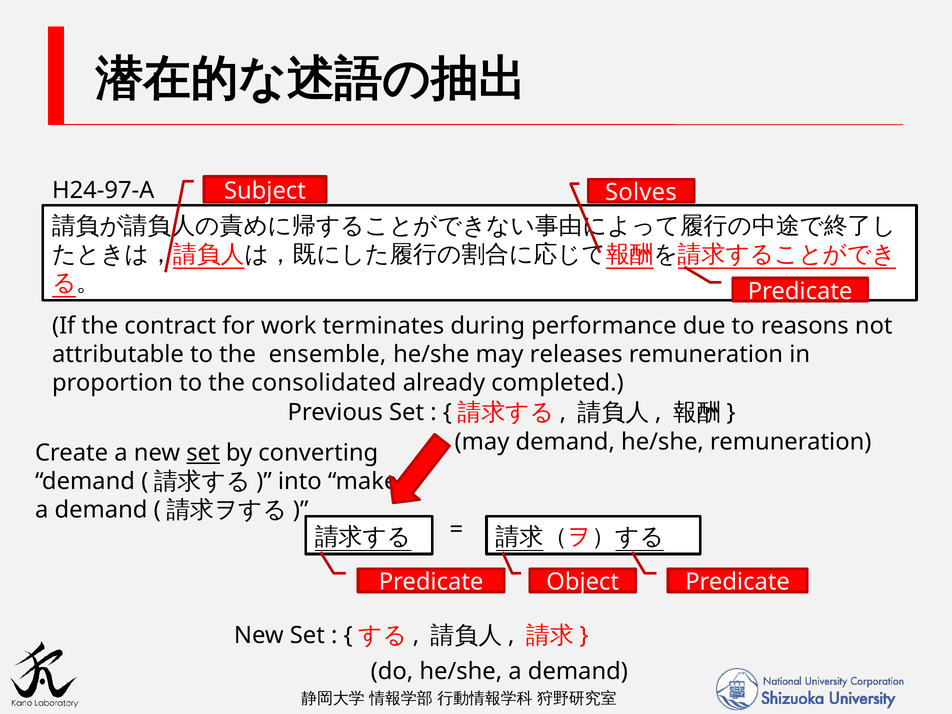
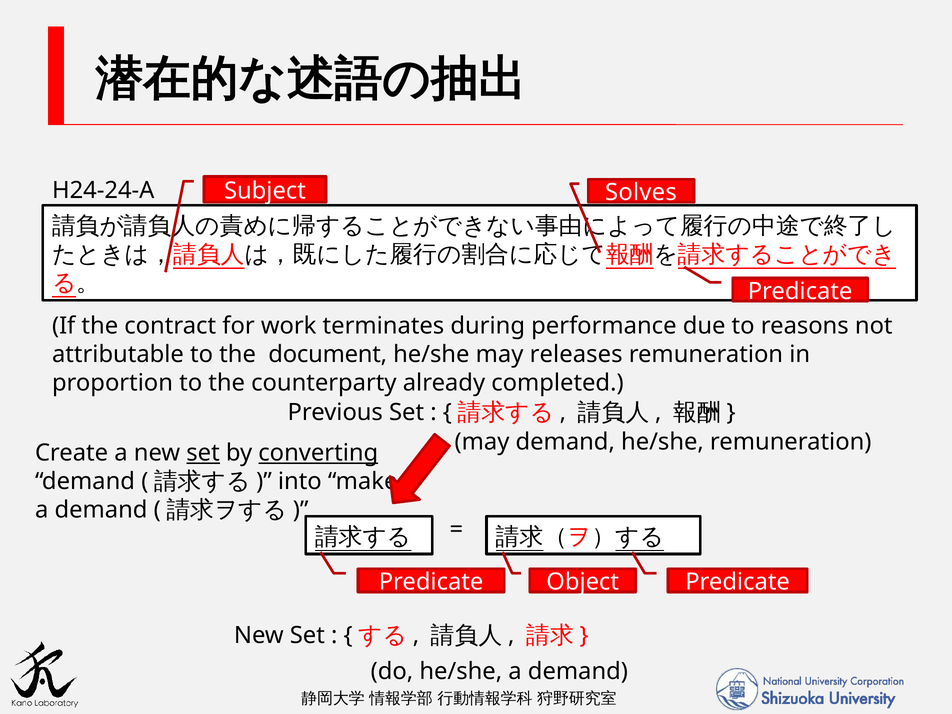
H24-97-A: H24-97-A -> H24-24-A
ensemble: ensemble -> document
consolidated: consolidated -> counterparty
converting underline: none -> present
